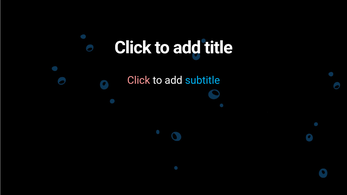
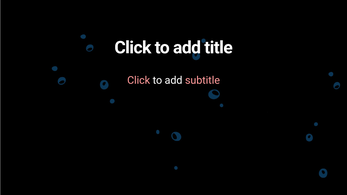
subtitle colour: light blue -> pink
